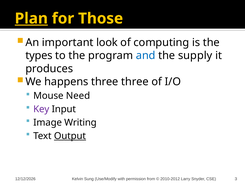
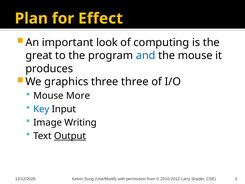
Plan underline: present -> none
Those: Those -> Effect
types: types -> great
the supply: supply -> mouse
happens: happens -> graphics
Need: Need -> More
Key colour: purple -> blue
